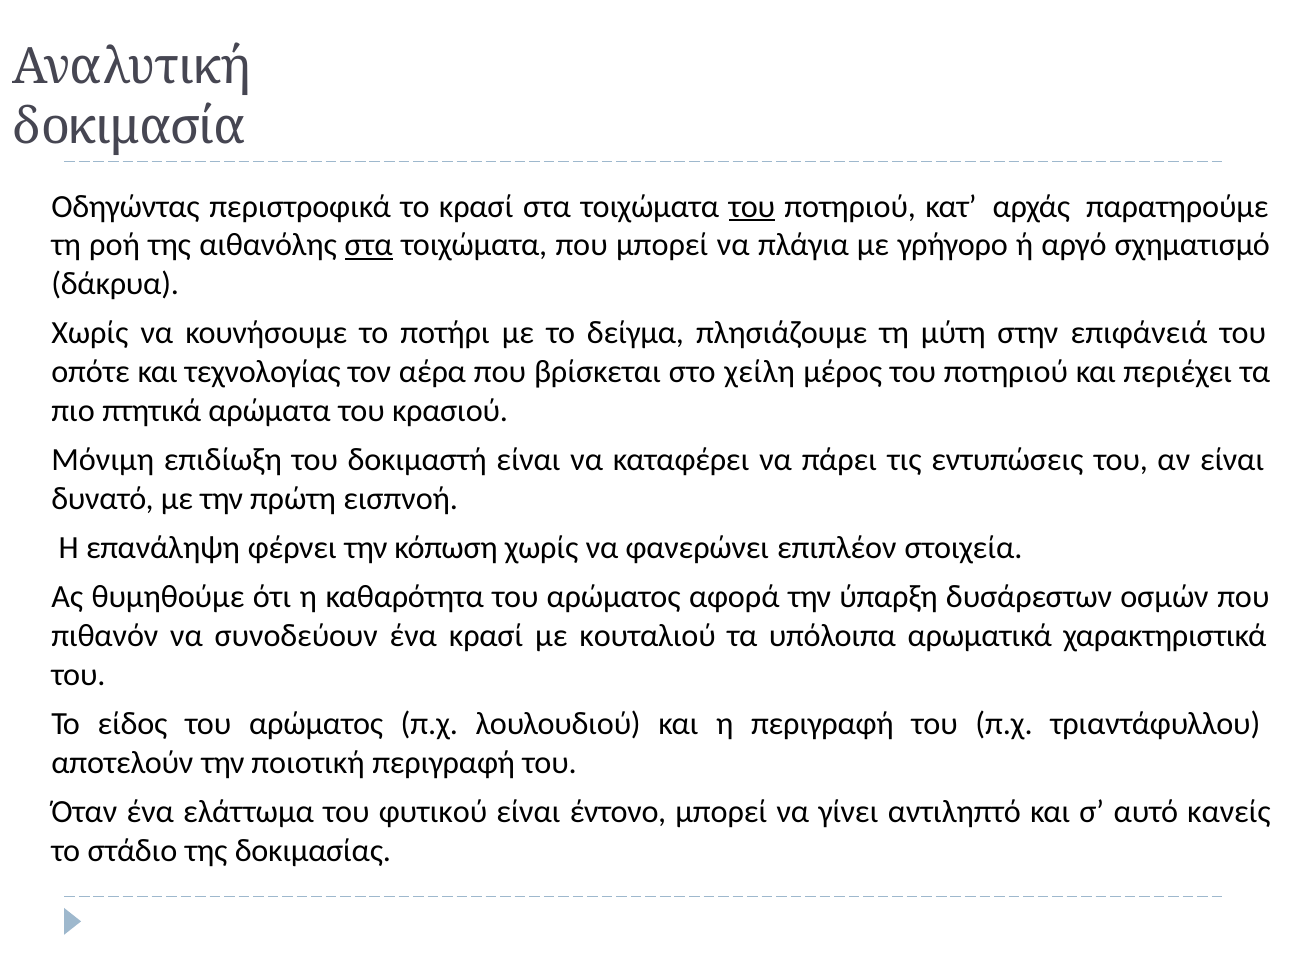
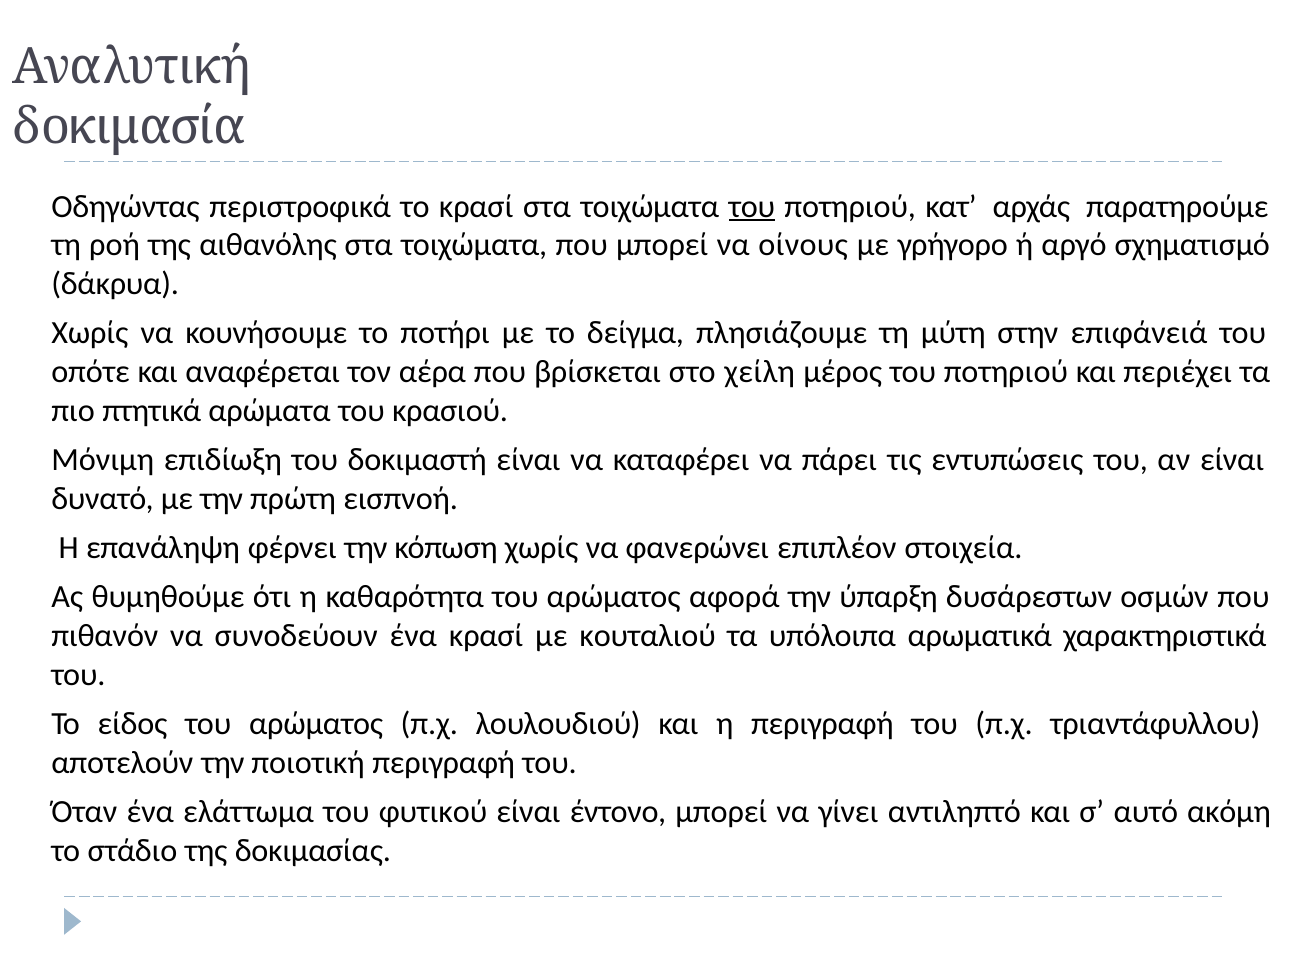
στα at (369, 245) underline: present -> none
πλάγια: πλάγια -> οίνους
τεχνολογίας: τεχνολογίας -> αναφέρεται
κανείς: κανείς -> ακόμη
